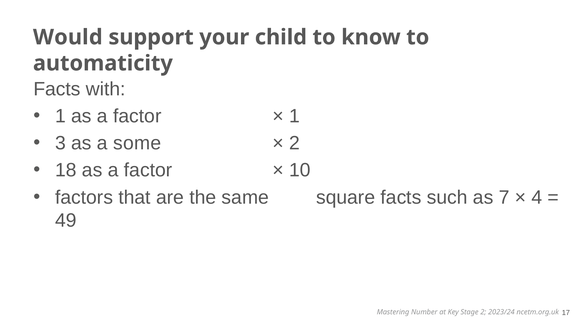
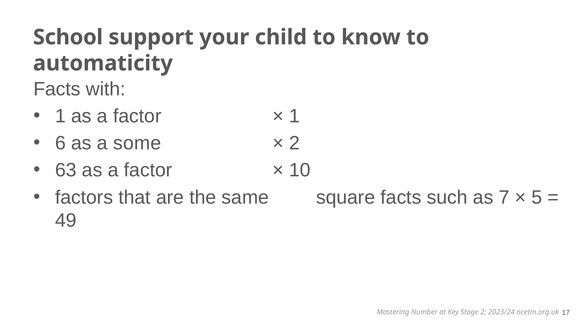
Would: Would -> School
3: 3 -> 6
18: 18 -> 63
4: 4 -> 5
